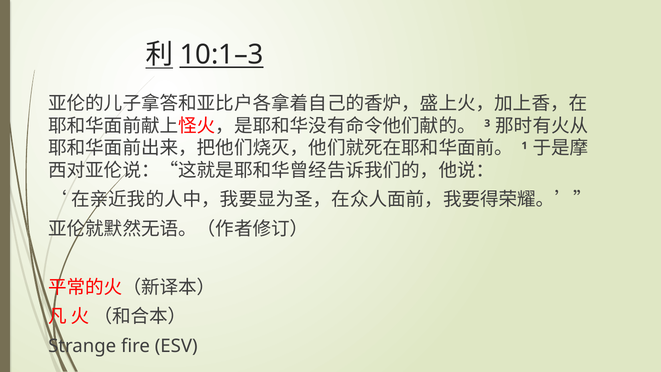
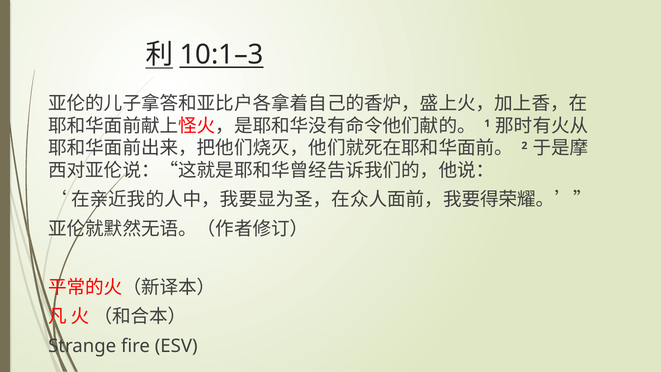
3: 3 -> 1
1: 1 -> 2
